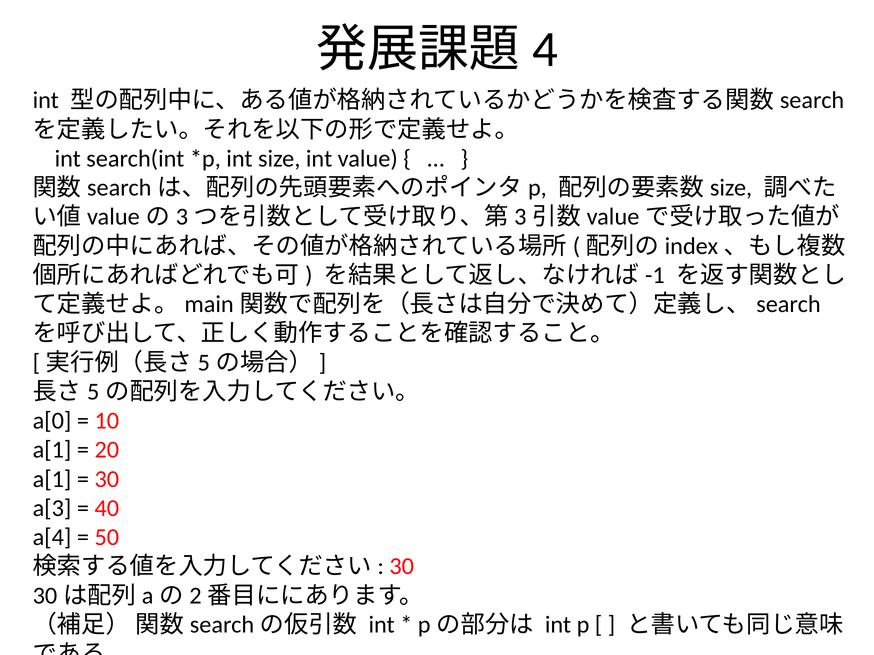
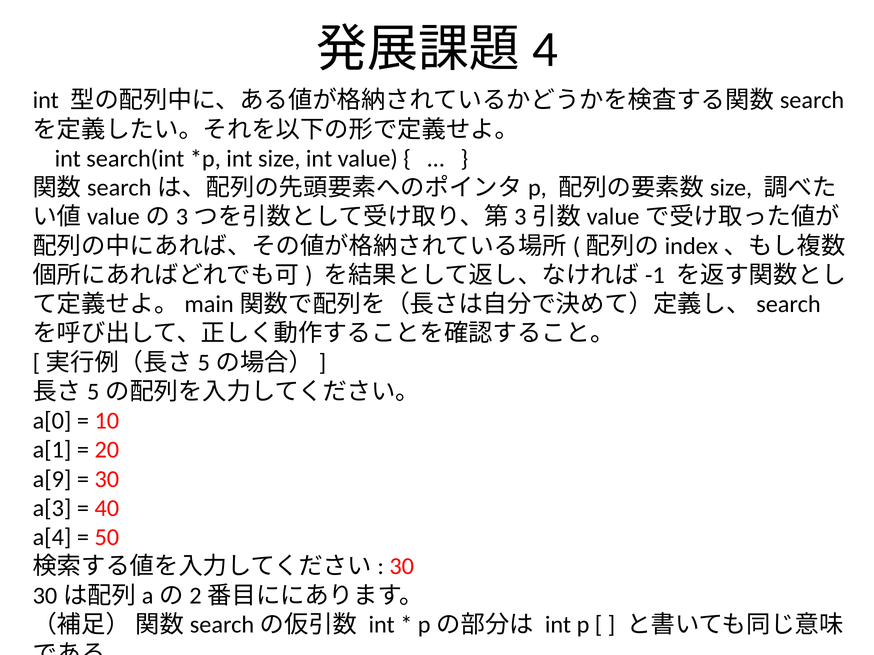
a[1 at (52, 479): a[1 -> a[9
